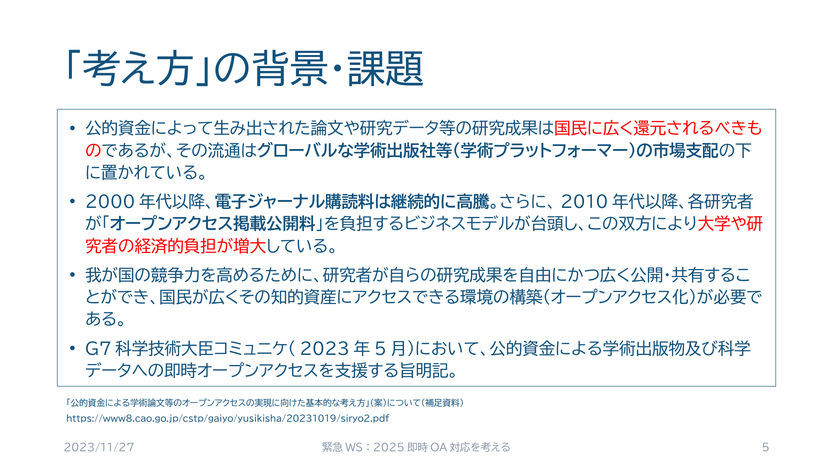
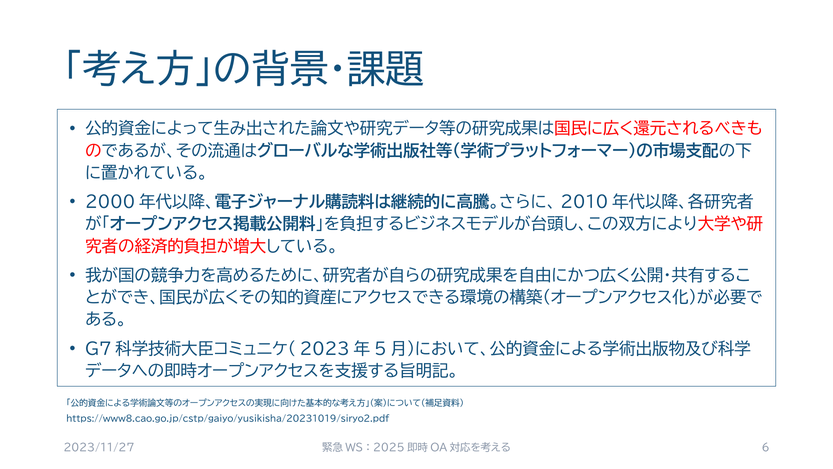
5: 5 -> 6
